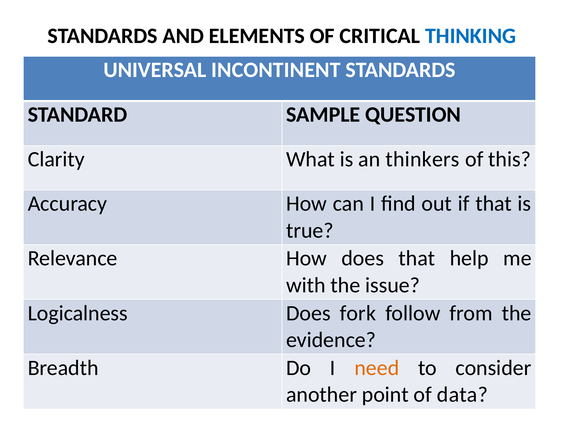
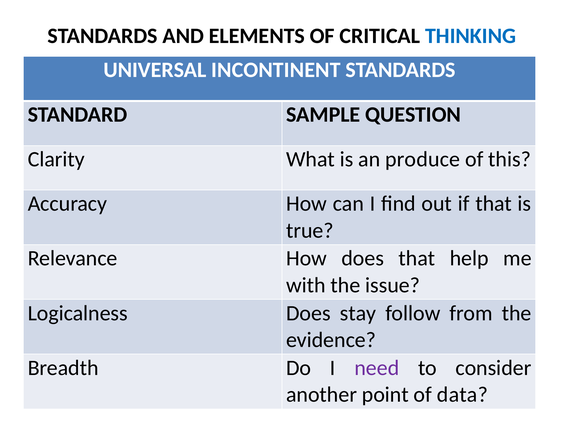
thinkers: thinkers -> produce
fork: fork -> stay
need colour: orange -> purple
